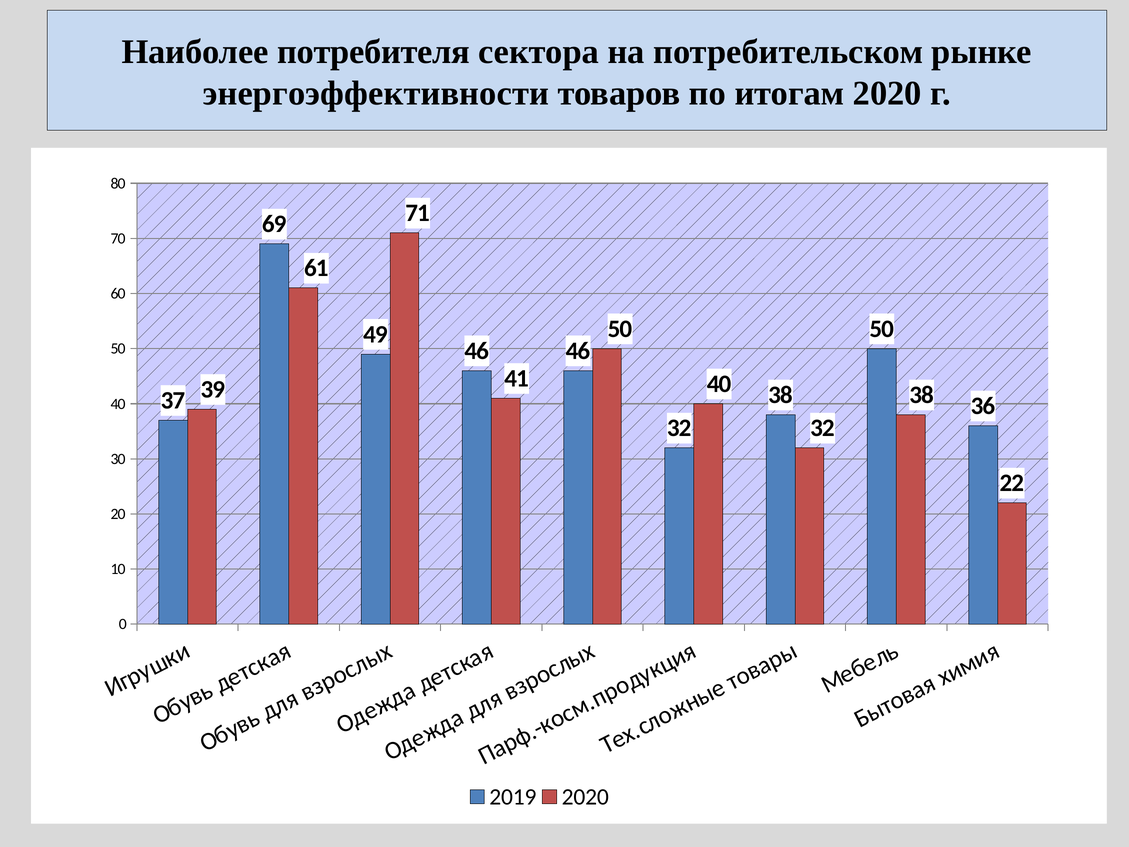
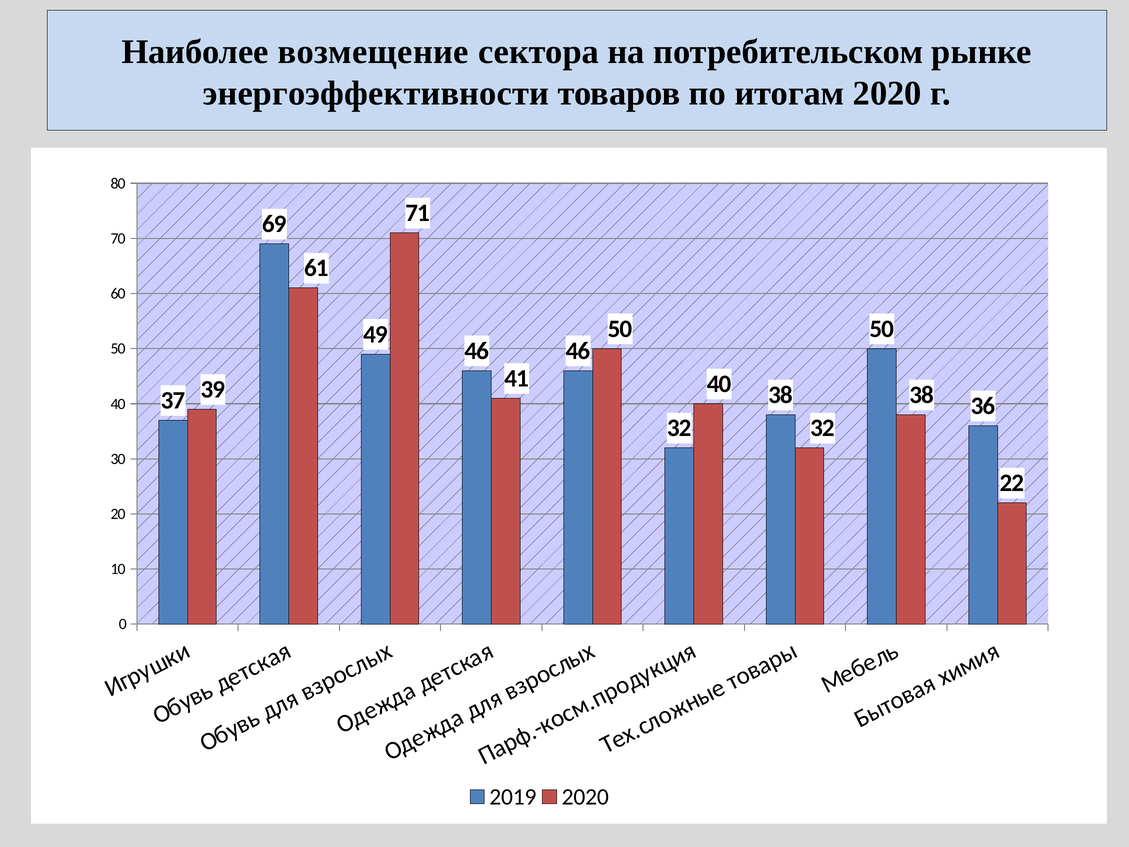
потребителя: потребителя -> возмещение
